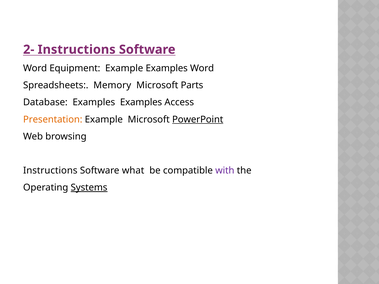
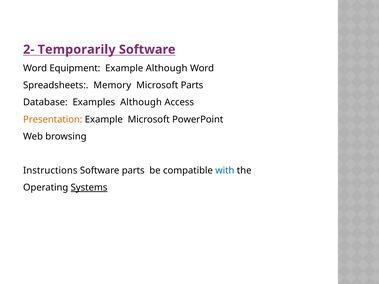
2- Instructions: Instructions -> Temporarily
Example Examples: Examples -> Although
Examples Examples: Examples -> Although
PowerPoint underline: present -> none
Software what: what -> parts
with colour: purple -> blue
